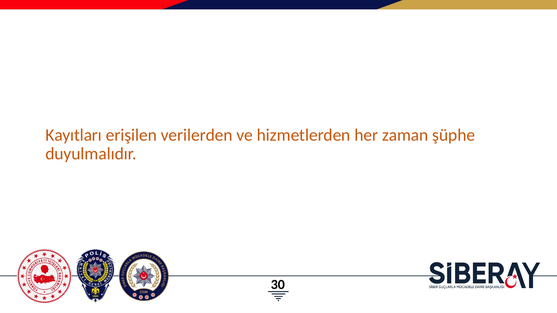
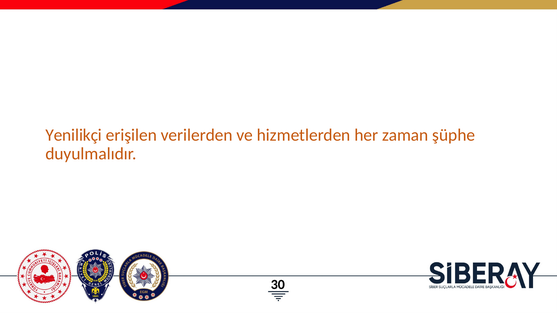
Kayıtları: Kayıtları -> Yenilikçi
